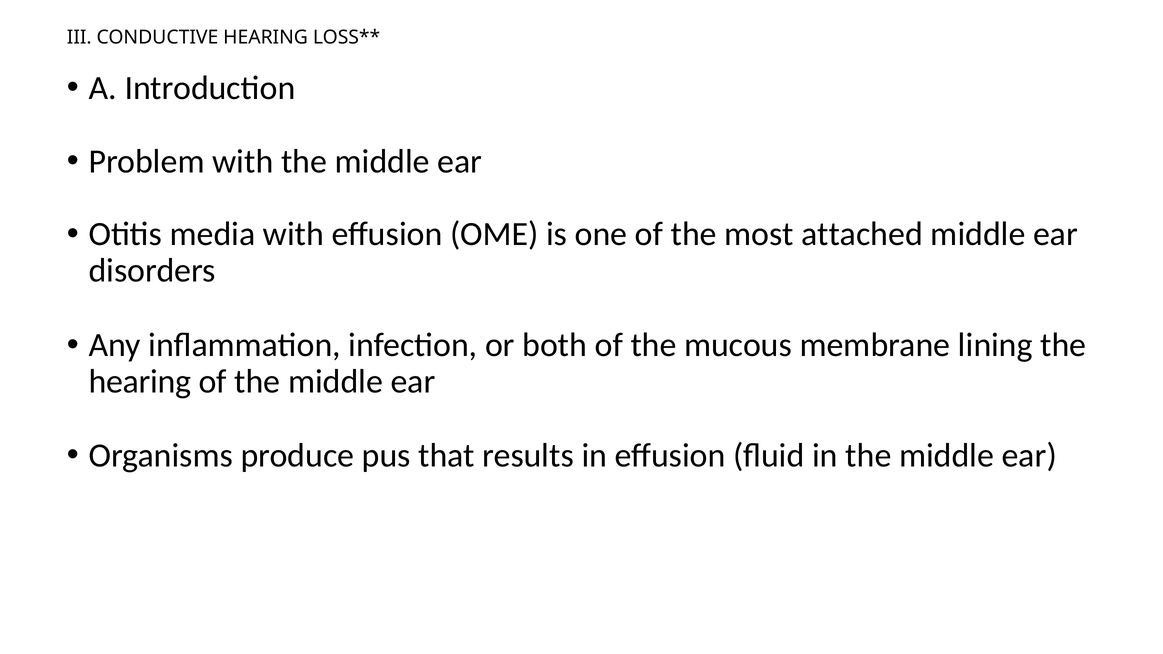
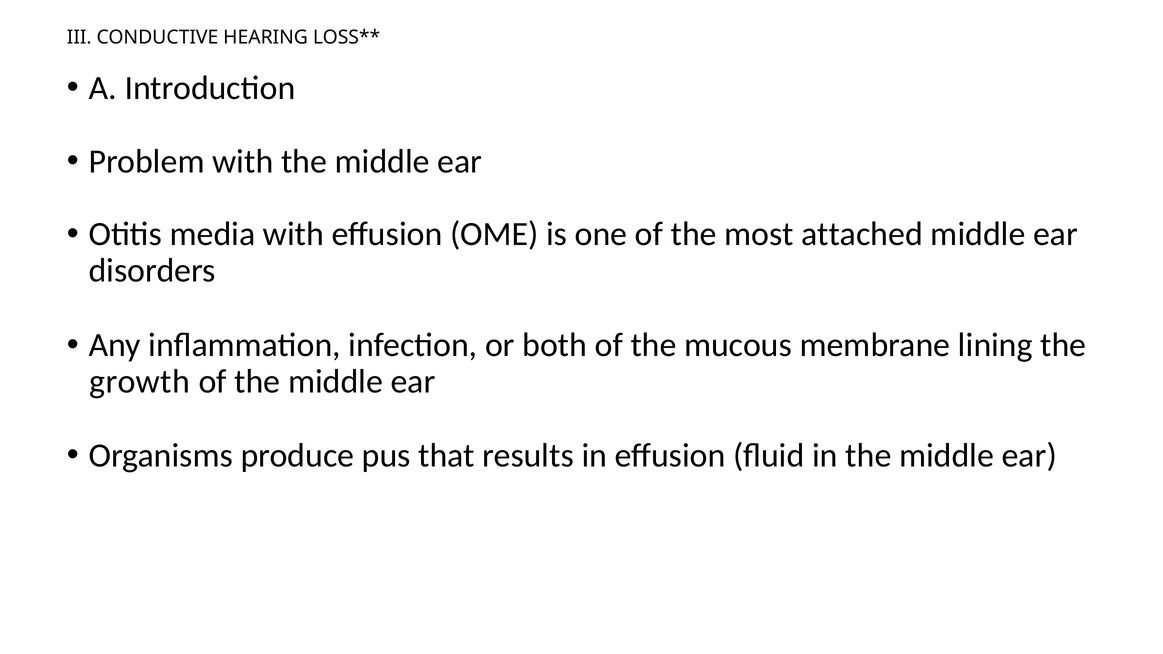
hearing at (140, 382): hearing -> growth
